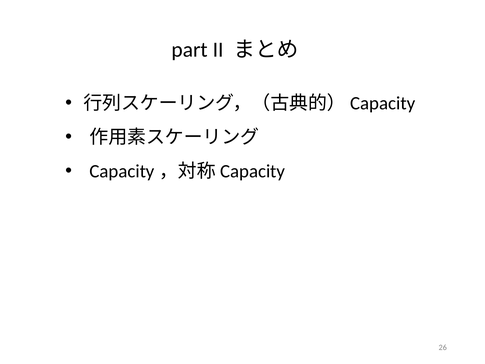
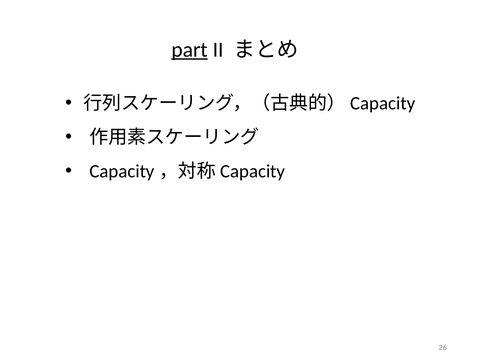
part underline: none -> present
